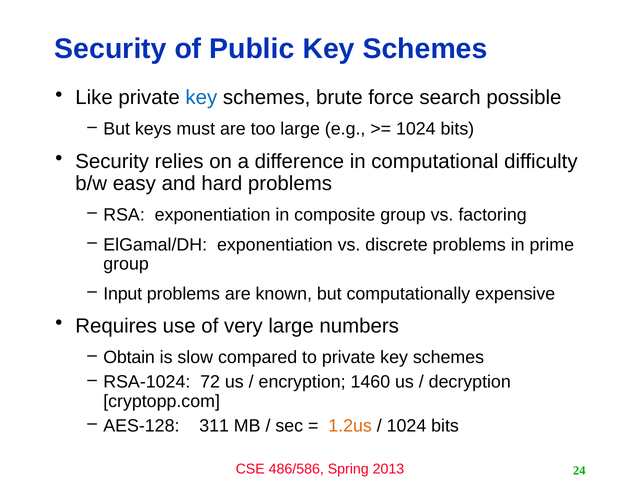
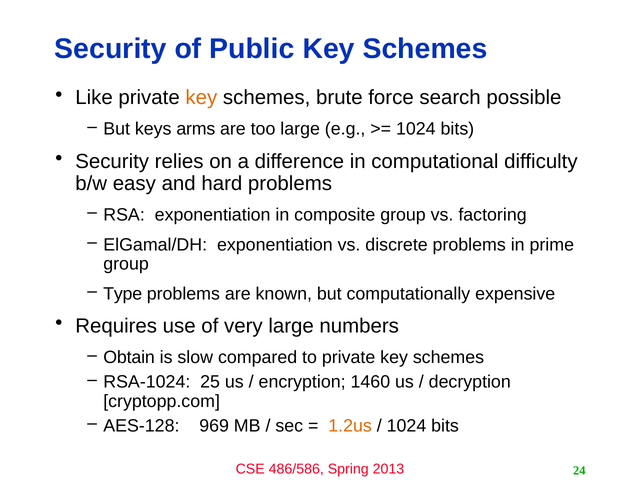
key at (201, 98) colour: blue -> orange
must: must -> arms
Input: Input -> Type
72: 72 -> 25
311: 311 -> 969
